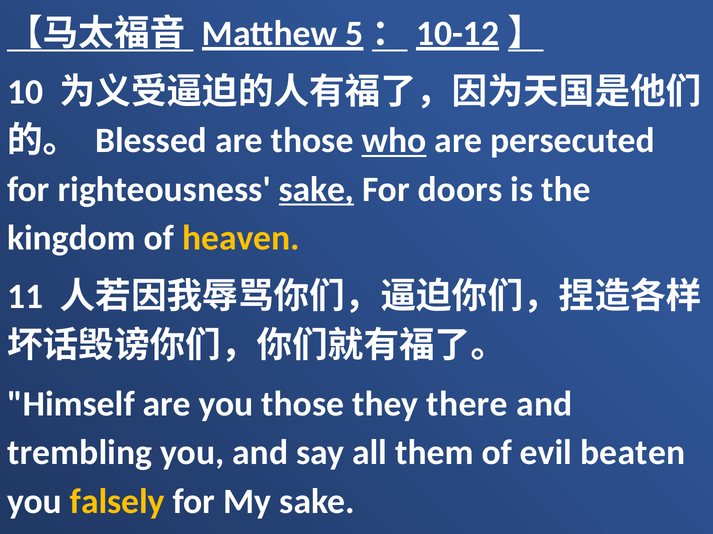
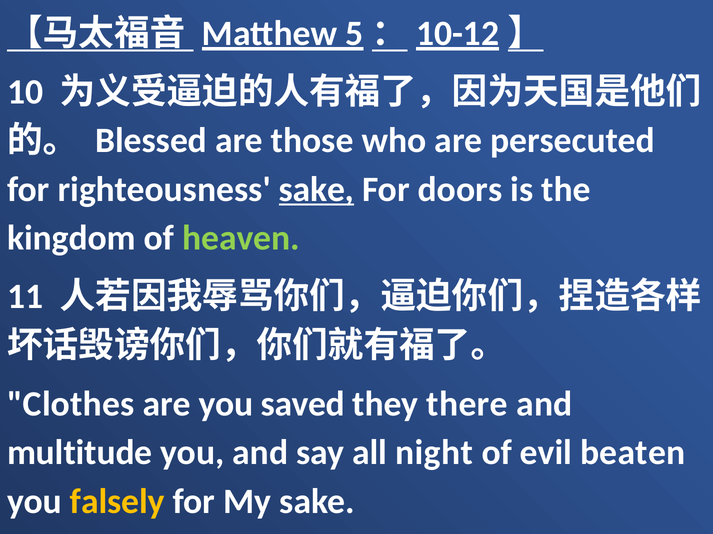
who underline: present -> none
heaven colour: yellow -> light green
Himself: Himself -> Clothes
you those: those -> saved
trembling: trembling -> multitude
them: them -> night
